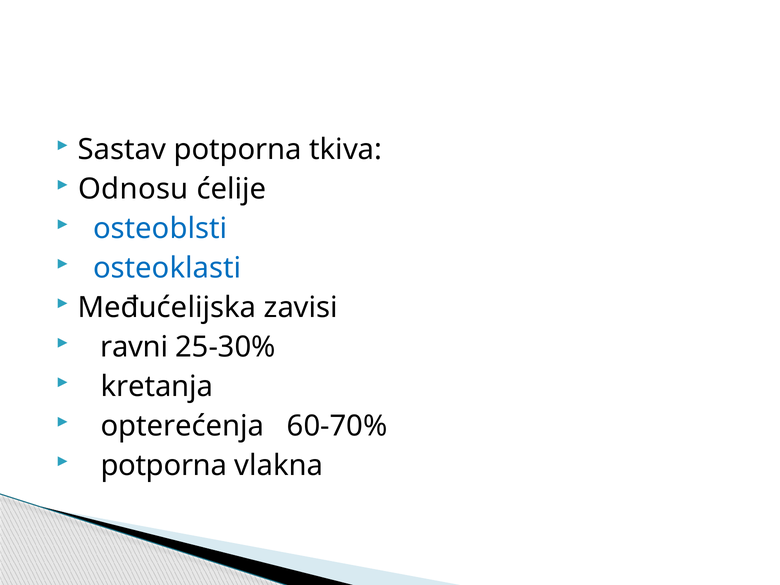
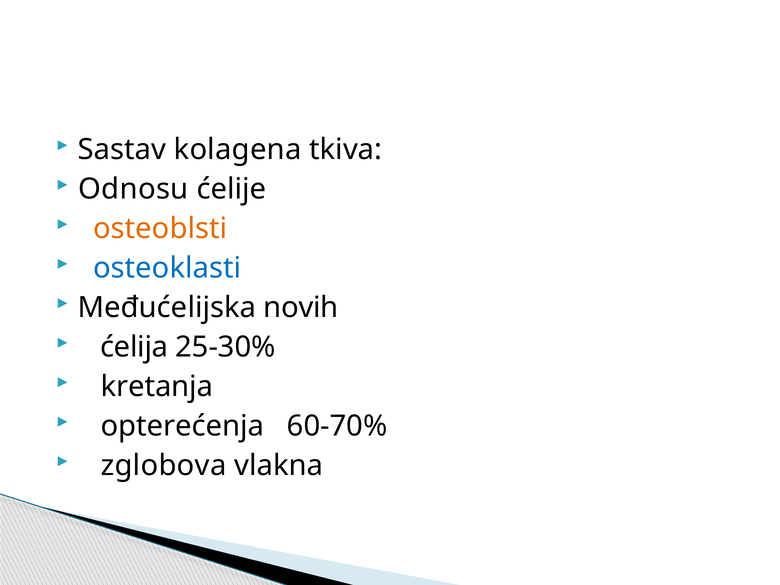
Sastav potporna: potporna -> kolagena
osteoblsti colour: blue -> orange
zavisi: zavisi -> novih
ravni: ravni -> ćelija
potporna at (164, 465): potporna -> zglobova
